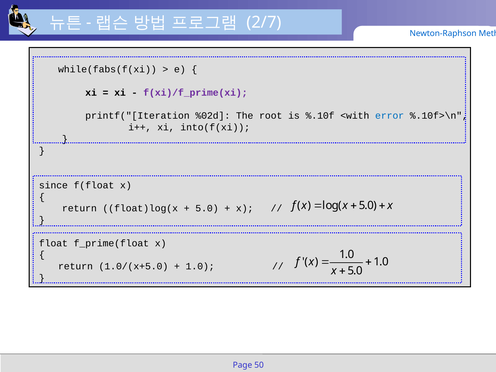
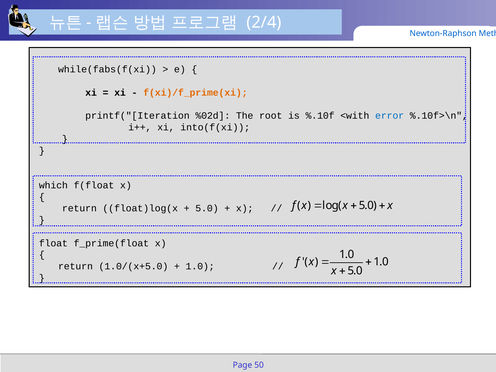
2/7: 2/7 -> 2/4
f(xi)/f_prime(xi colour: purple -> orange
since: since -> which
